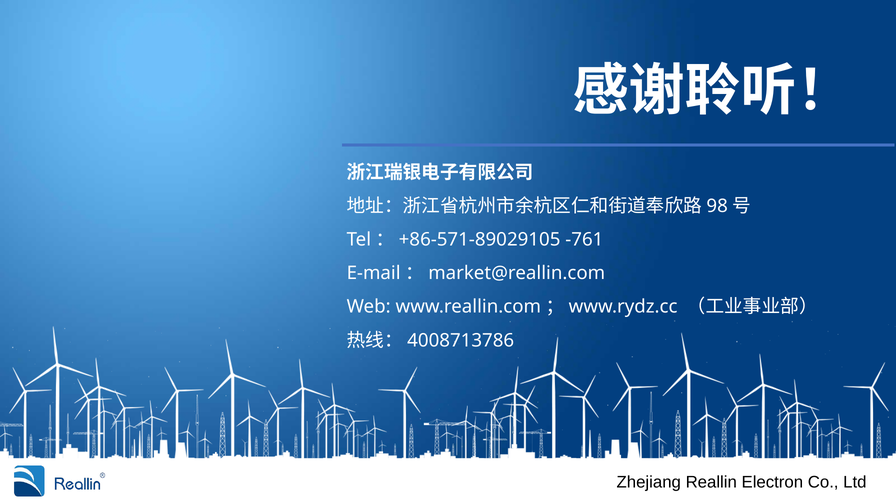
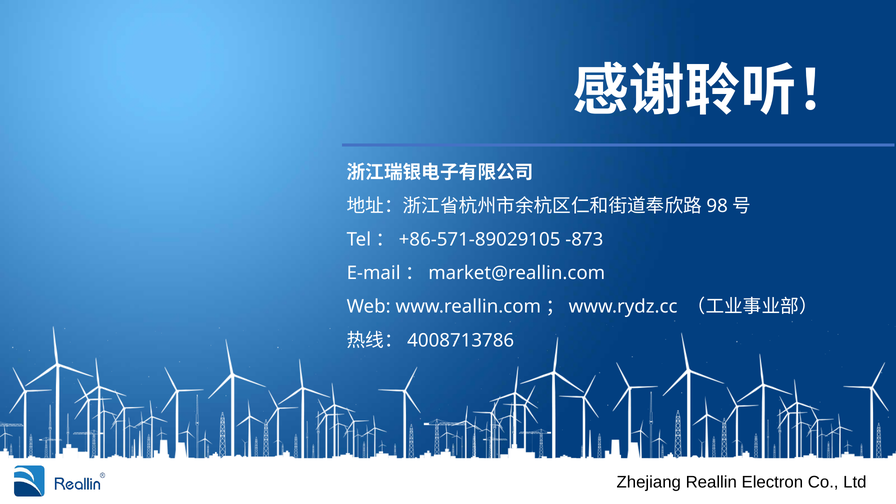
-761: -761 -> -873
